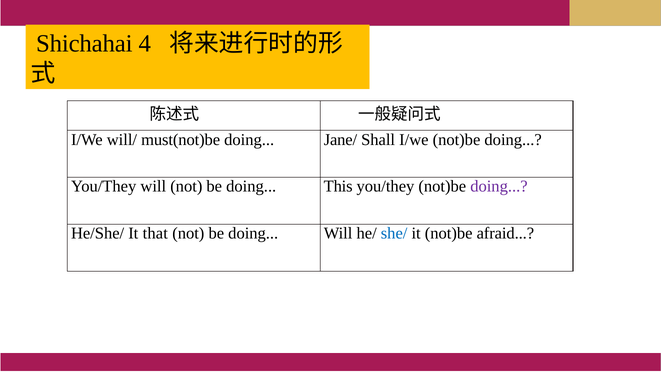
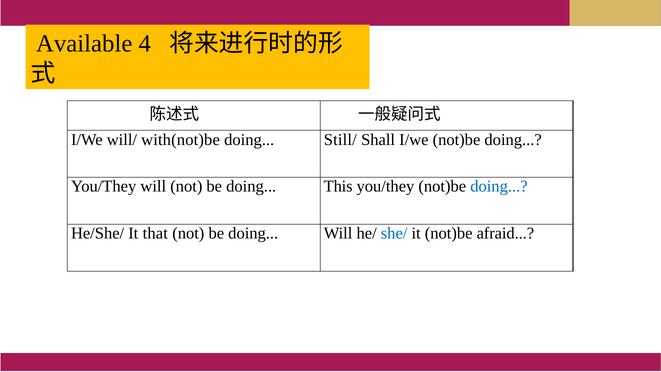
Shichahai: Shichahai -> Available
must(not)be: must(not)be -> with(not)be
Jane/: Jane/ -> Still/
doing at (499, 186) colour: purple -> blue
